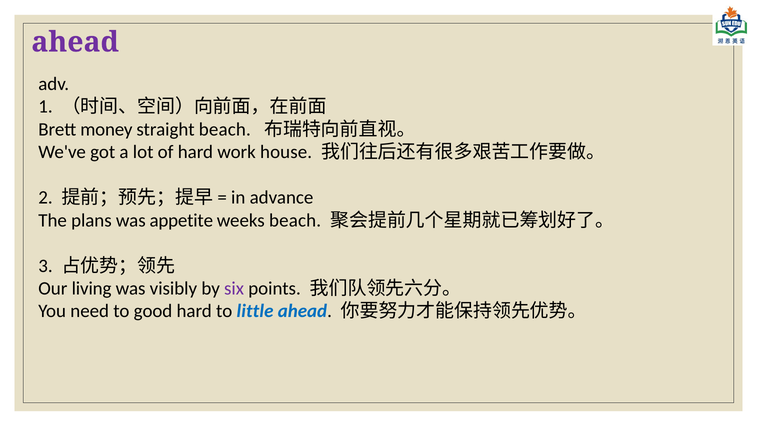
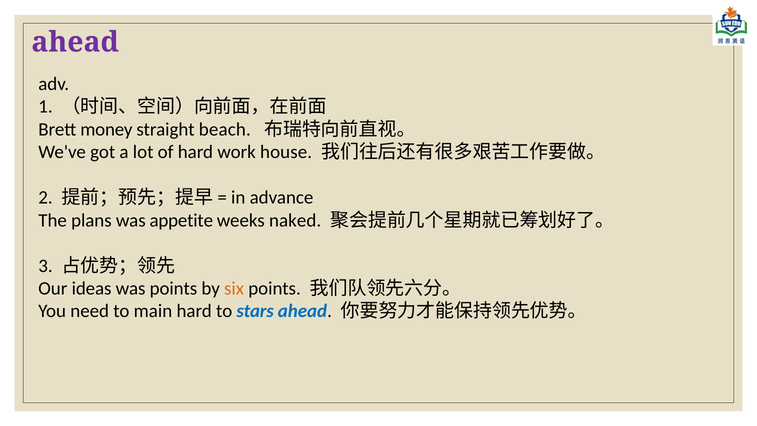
weeks beach: beach -> naked
living: living -> ideas
was visibly: visibly -> points
six colour: purple -> orange
good: good -> main
little: little -> stars
